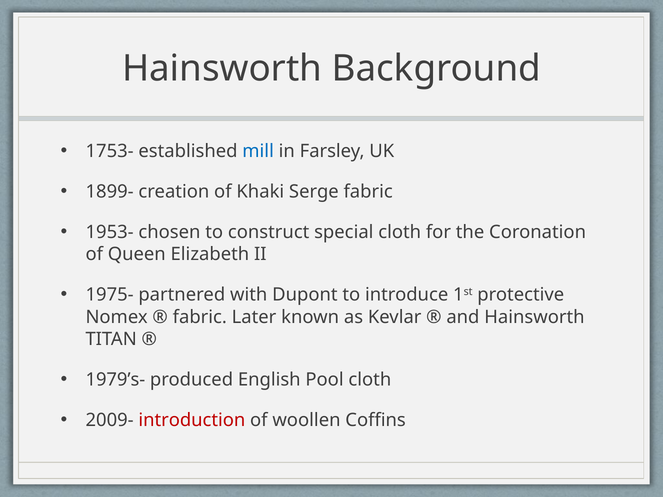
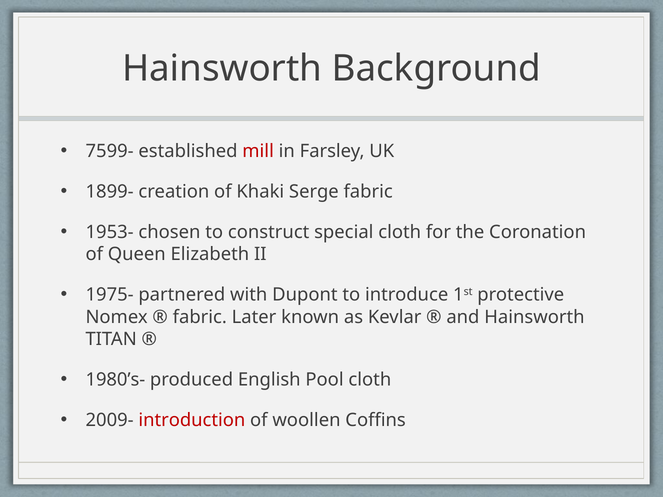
1753-: 1753- -> 7599-
mill colour: blue -> red
1979’s-: 1979’s- -> 1980’s-
